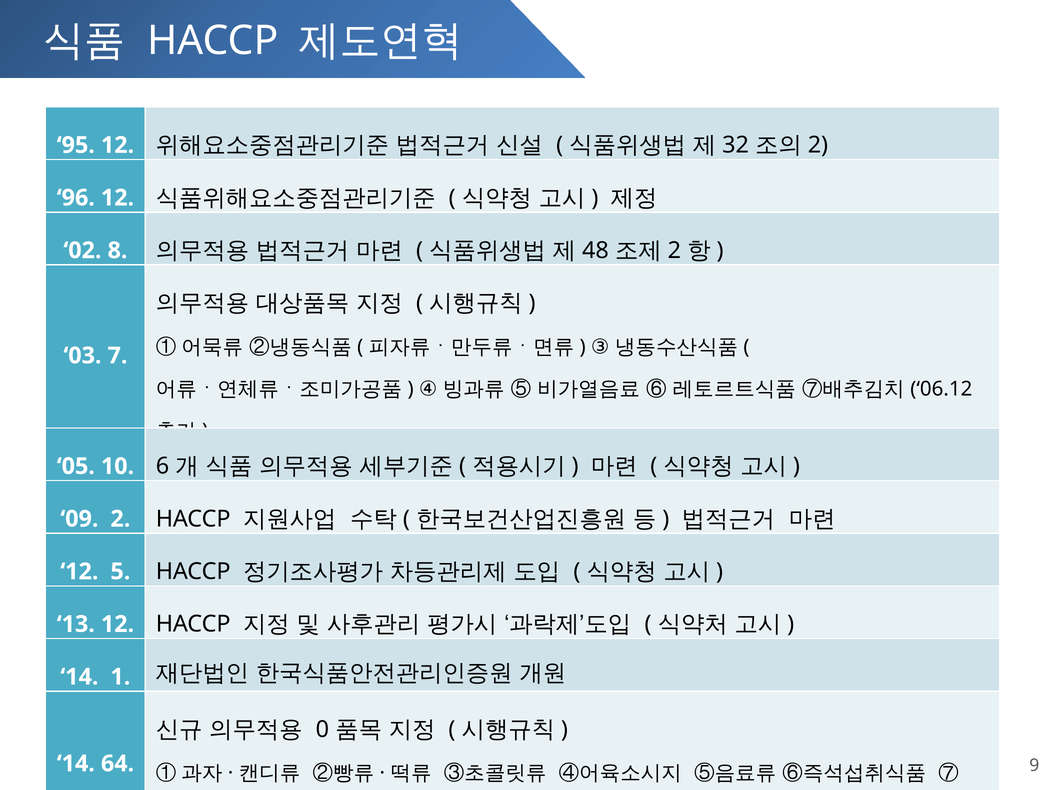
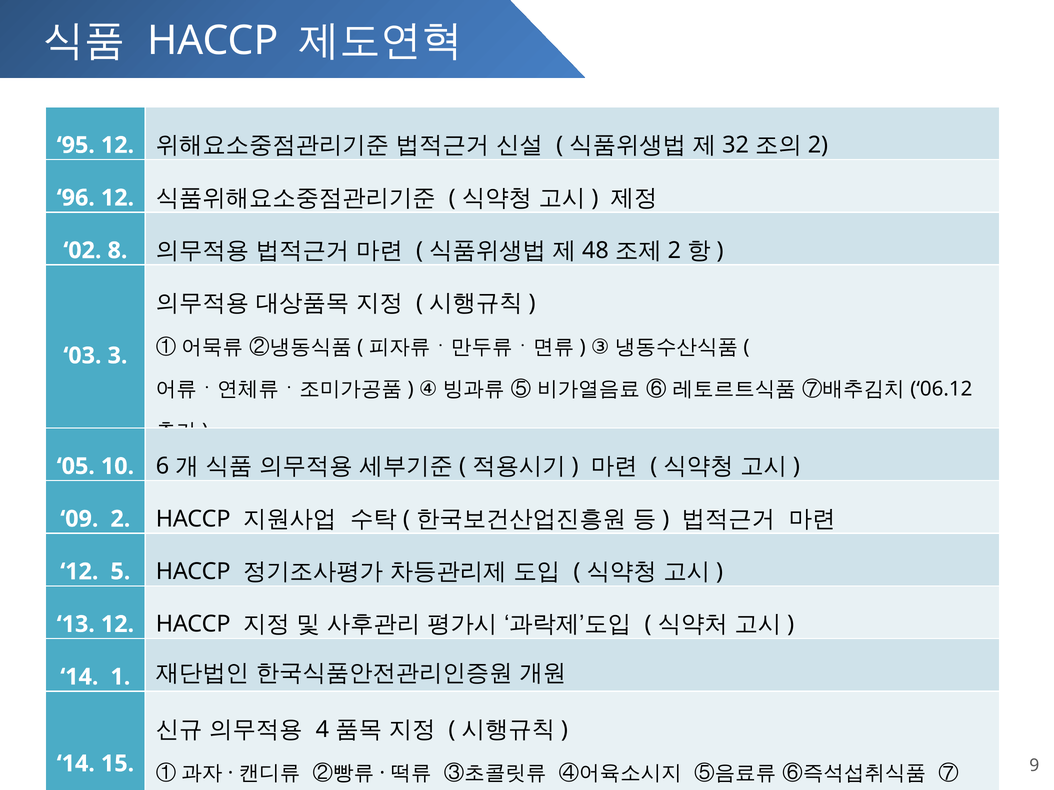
7: 7 -> 3
0: 0 -> 4
64: 64 -> 15
